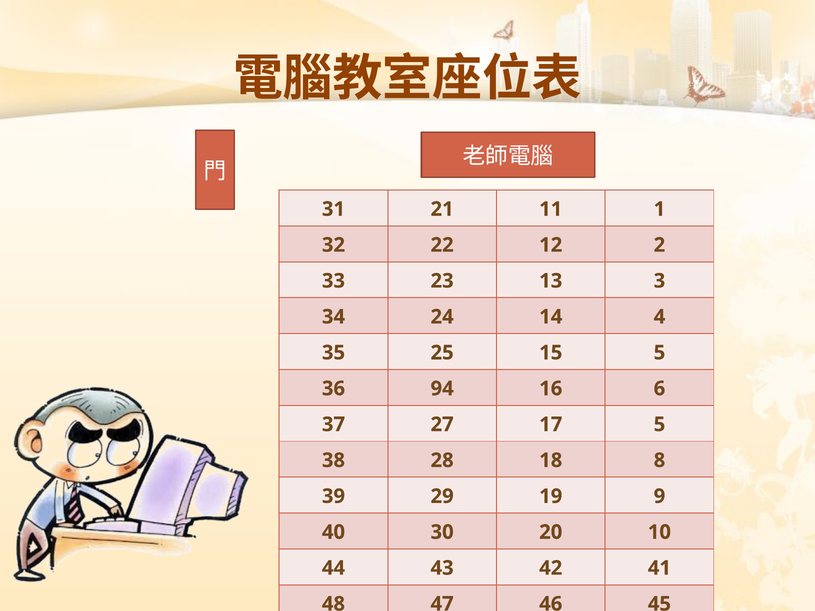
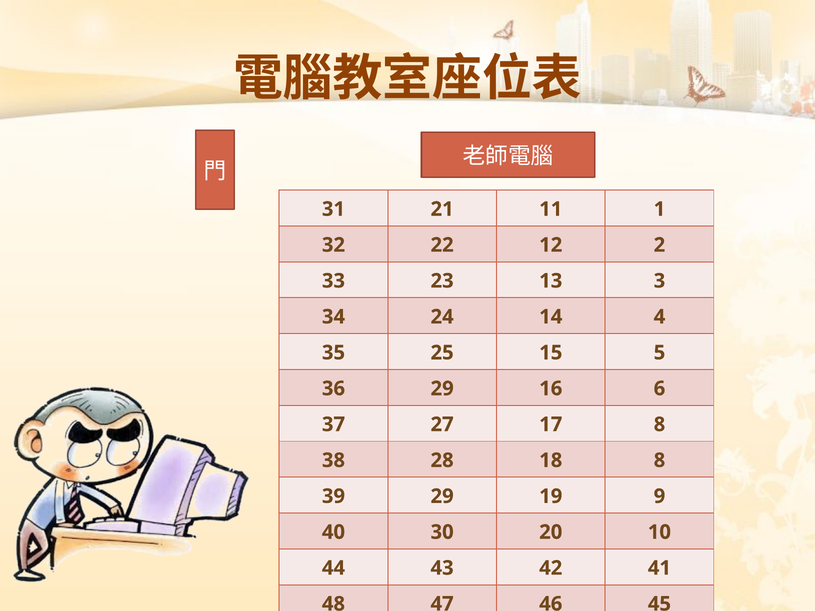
36 94: 94 -> 29
17 5: 5 -> 8
